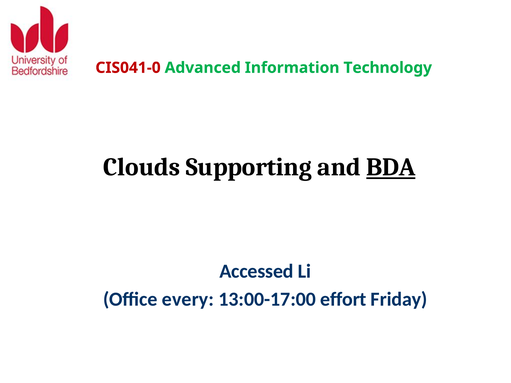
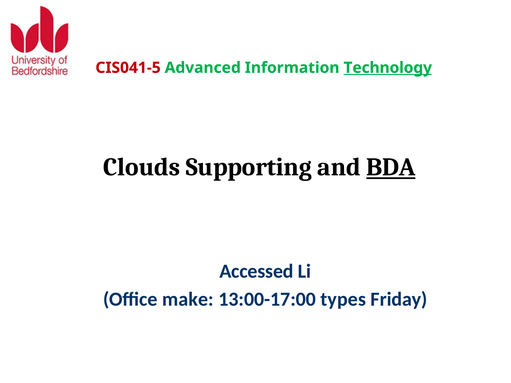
CIS041-0: CIS041-0 -> CIS041-5
Technology underline: none -> present
every: every -> make
effort: effort -> types
